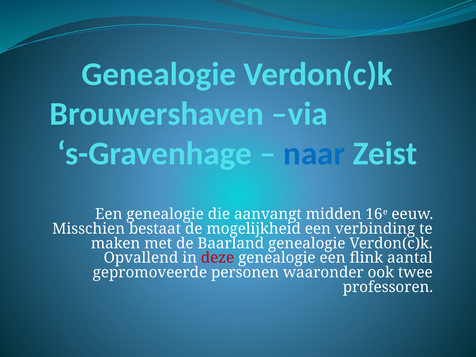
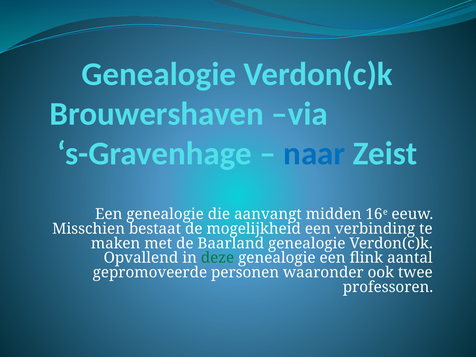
deze colour: red -> green
